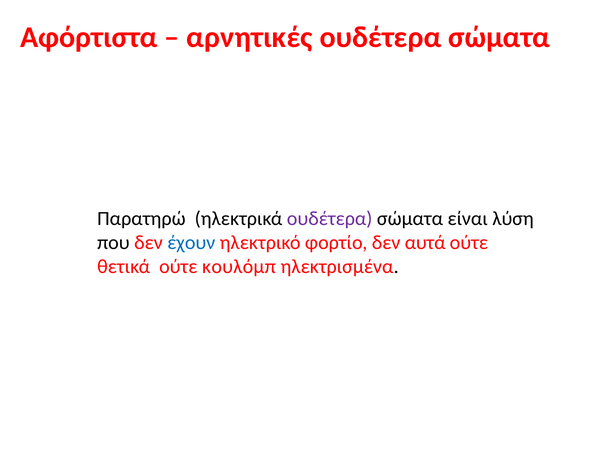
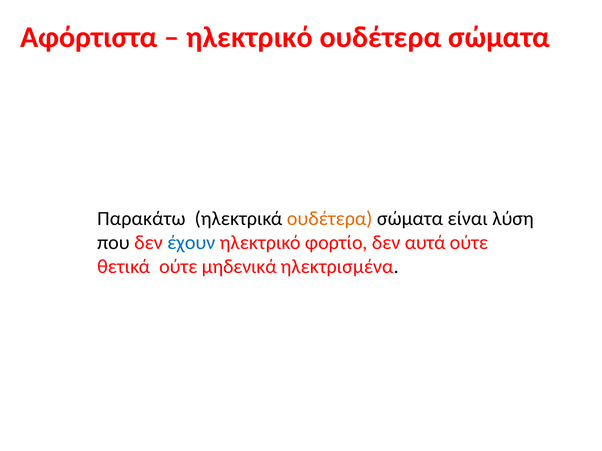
αρνητικές at (249, 37): αρνητικές -> ηλεκτρικό
Παρατηρώ: Παρατηρώ -> Παρακάτω
ουδέτερα at (330, 219) colour: purple -> orange
κουλόμπ: κουλόμπ -> μηδενικά
